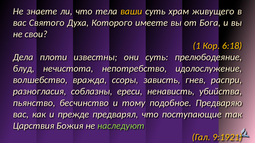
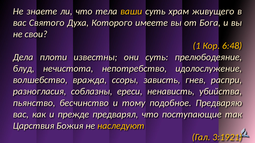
6:18: 6:18 -> 6:48
наследуют colour: light green -> yellow
9:1921: 9:1921 -> 3:1921
